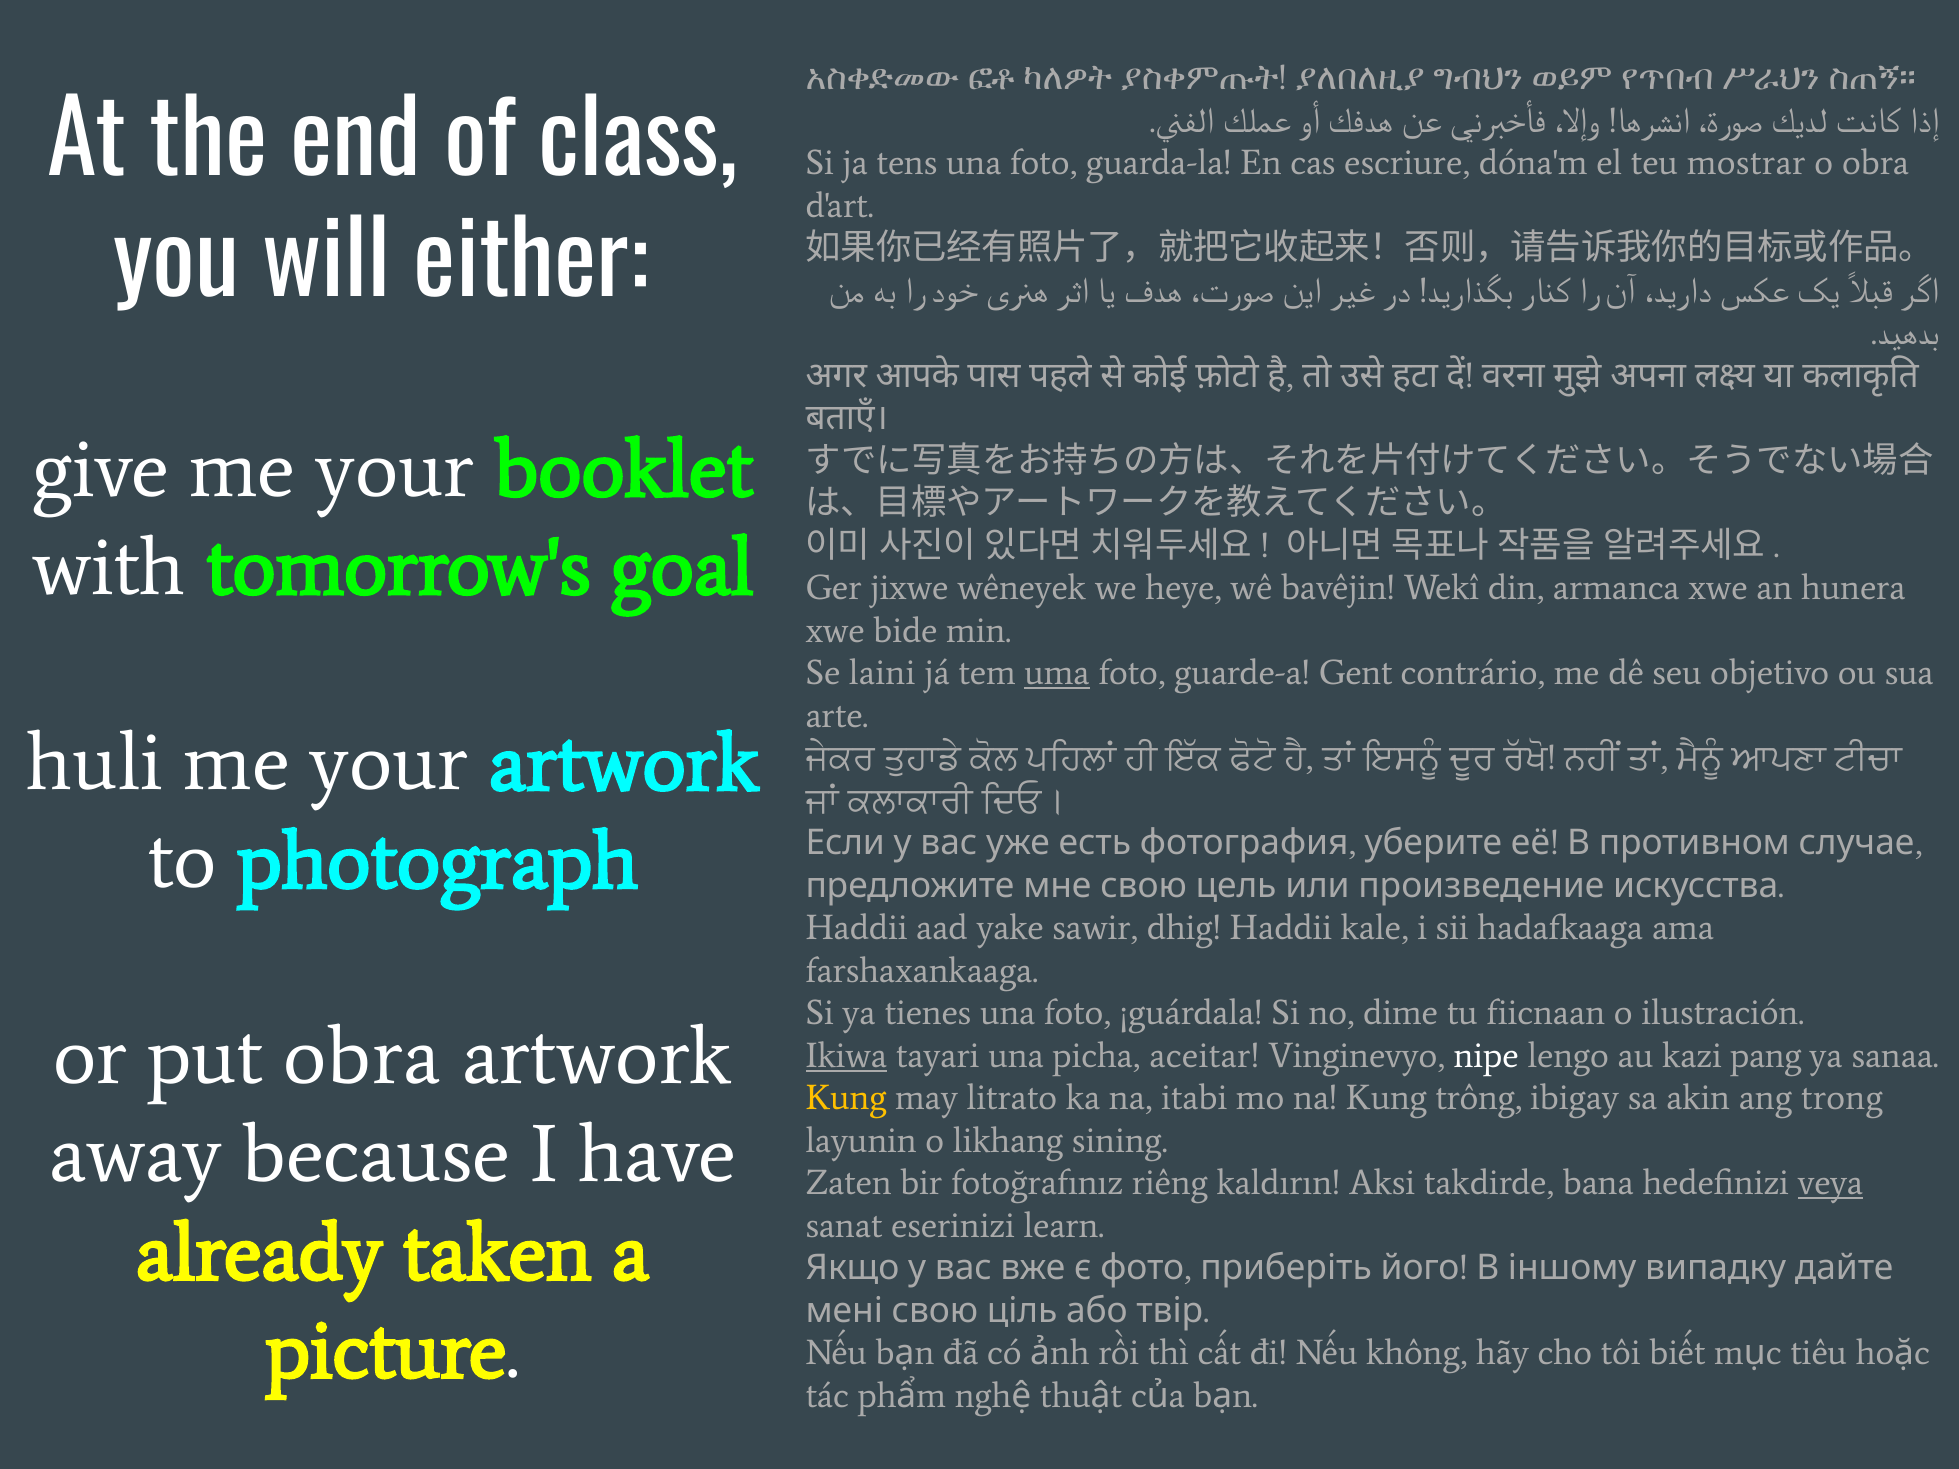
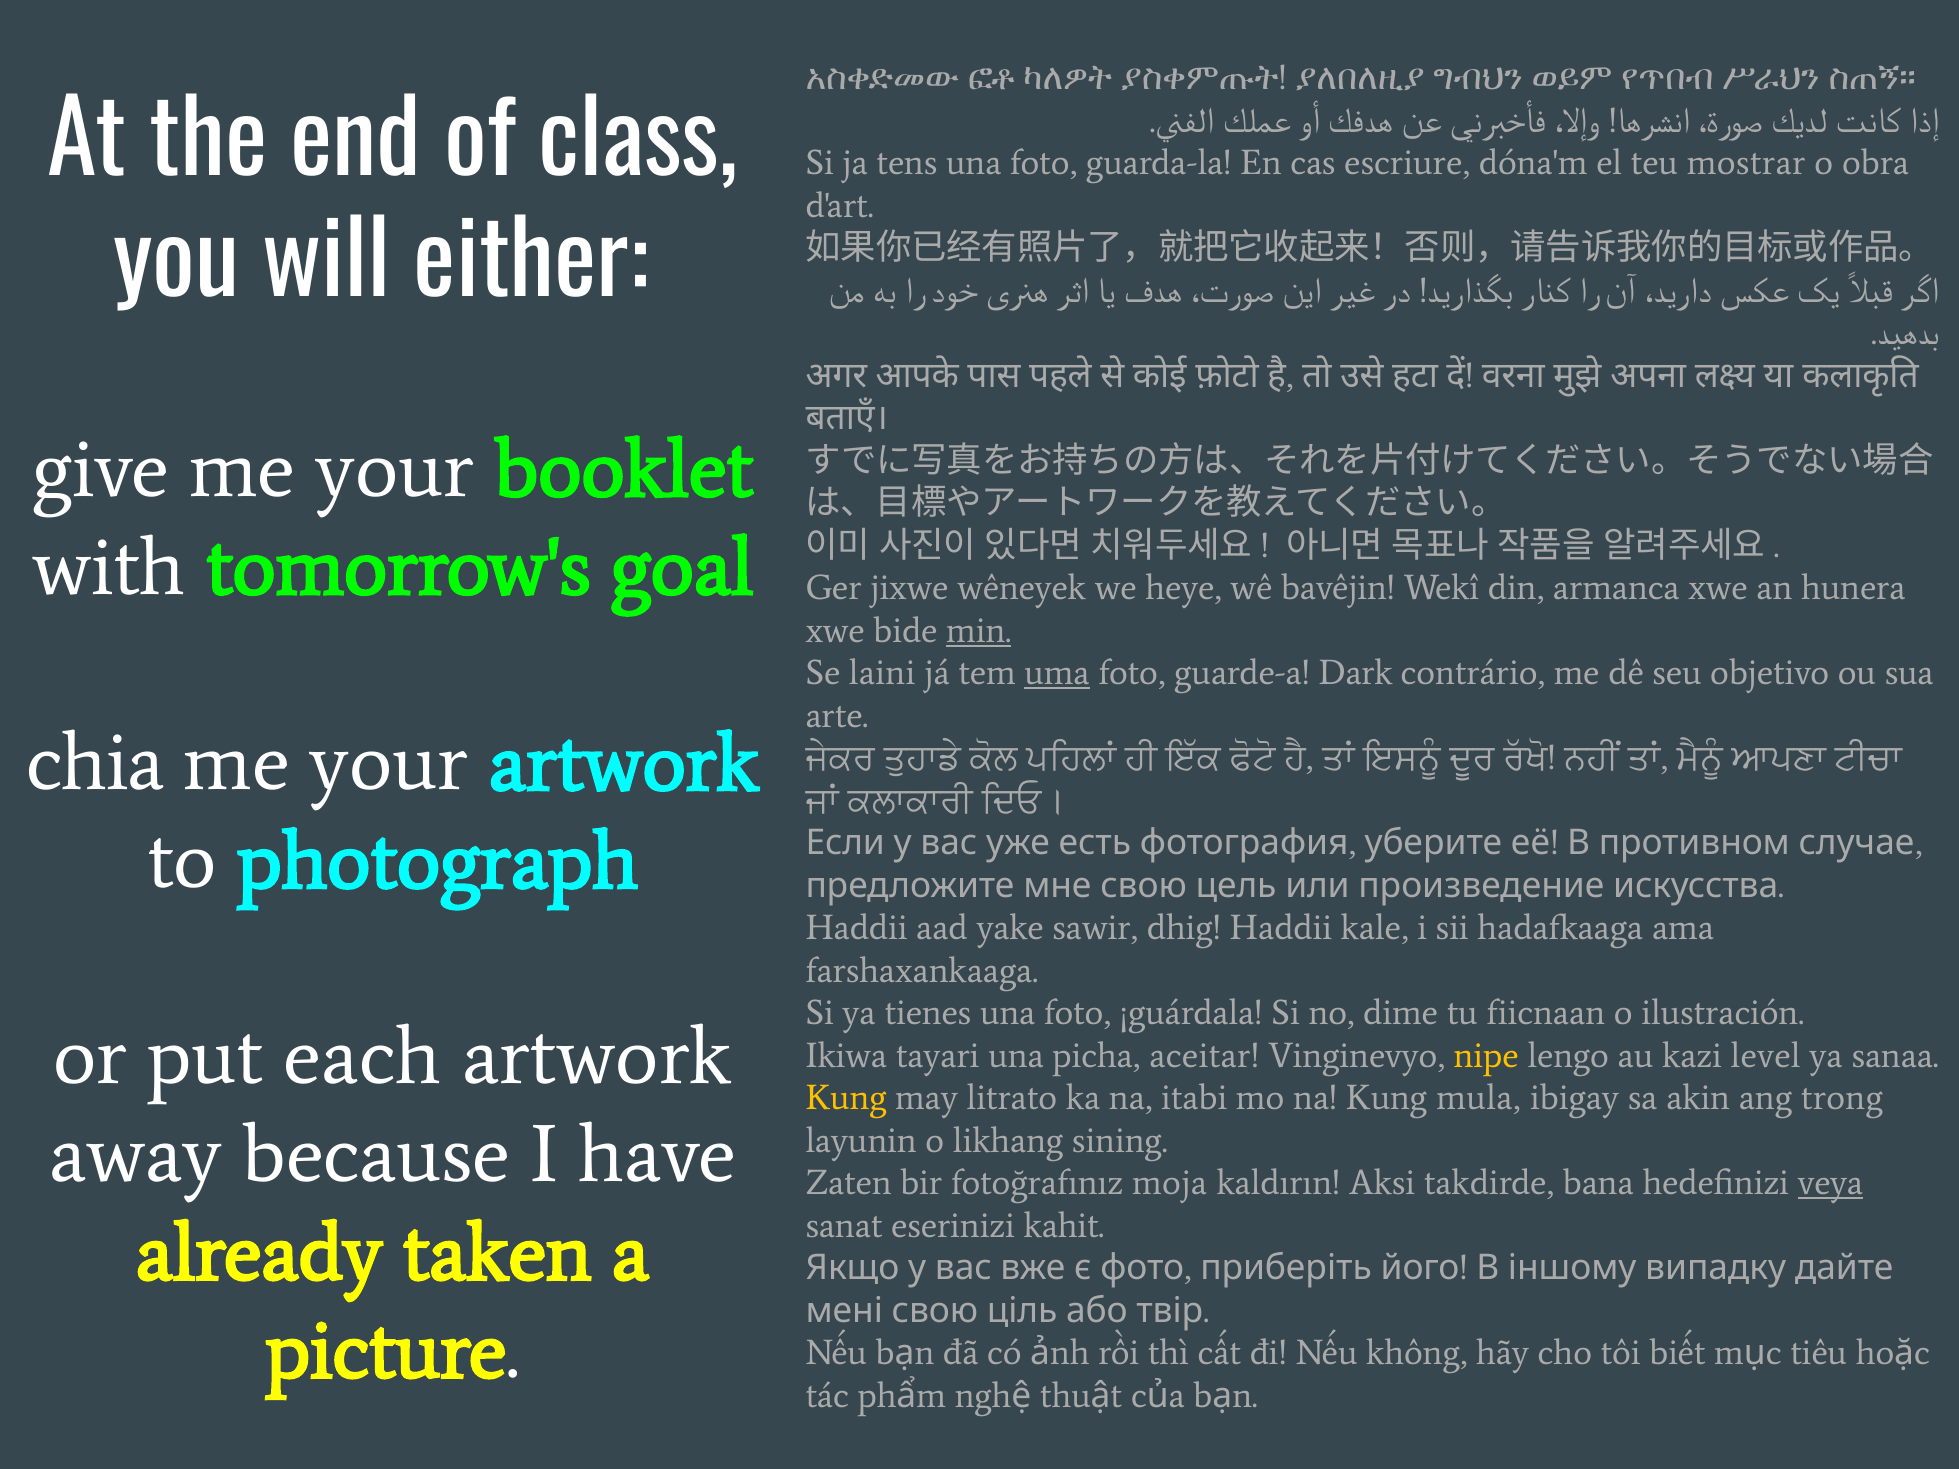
min underline: none -> present
Gent: Gent -> Dark
huli: huli -> chia
put obra: obra -> each
Ikiwa underline: present -> none
nipe colour: white -> yellow
pang: pang -> level
trông: trông -> mula
riêng: riêng -> moja
learn: learn -> kahit
